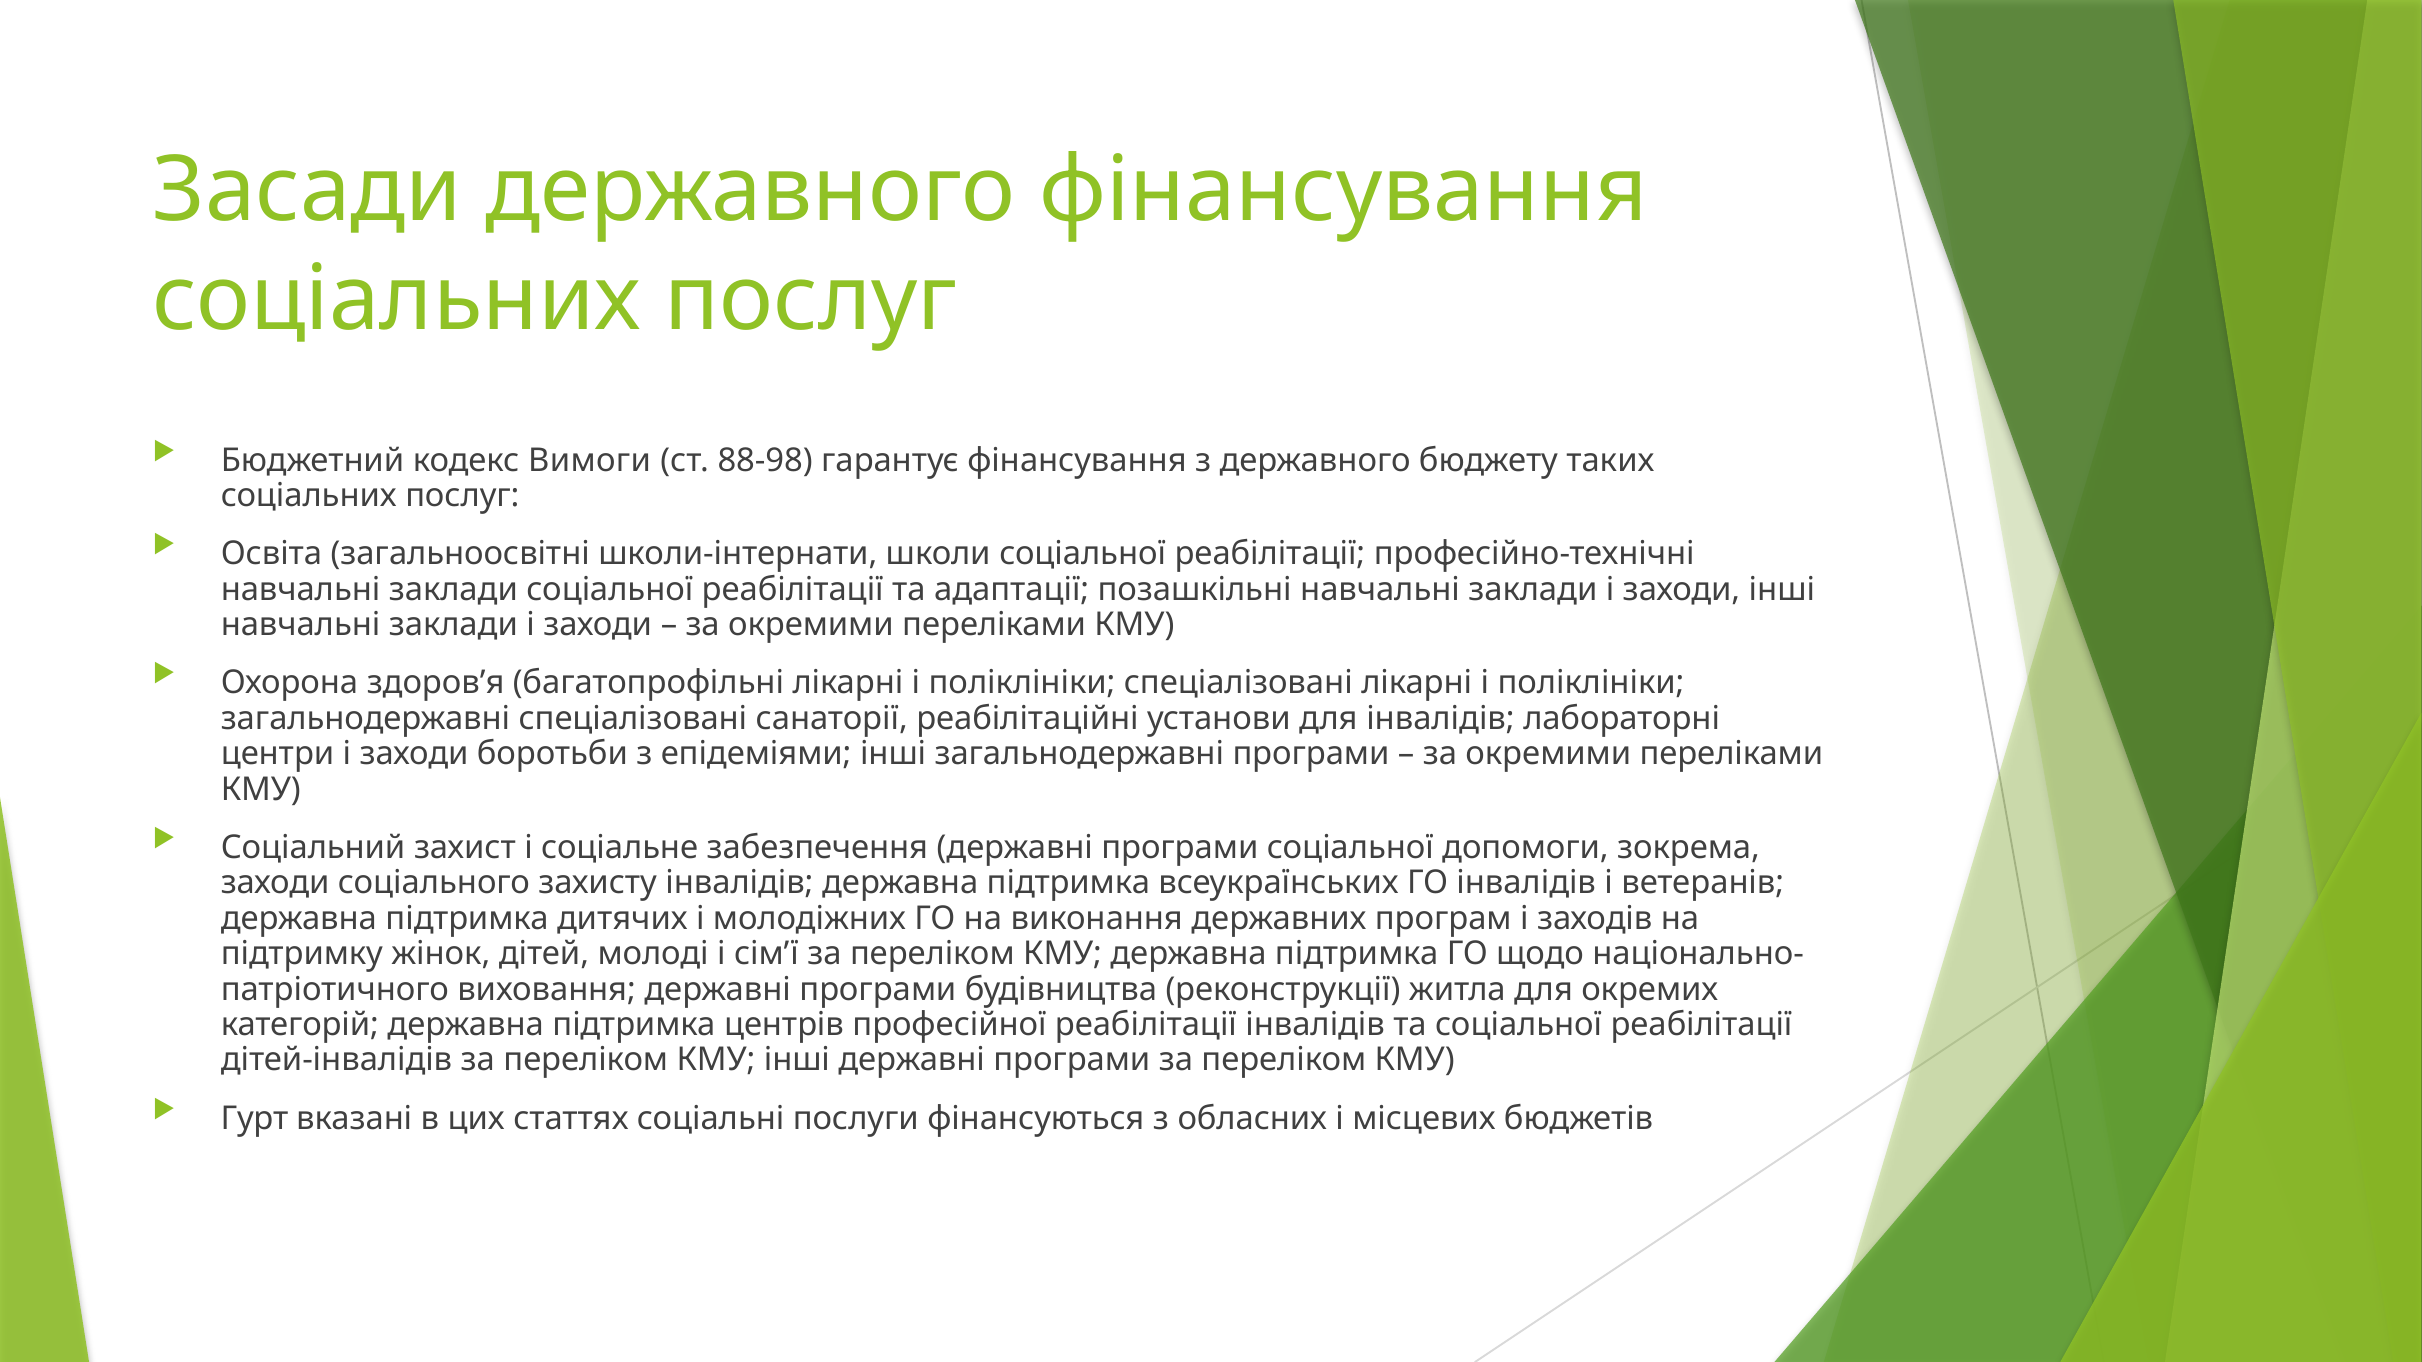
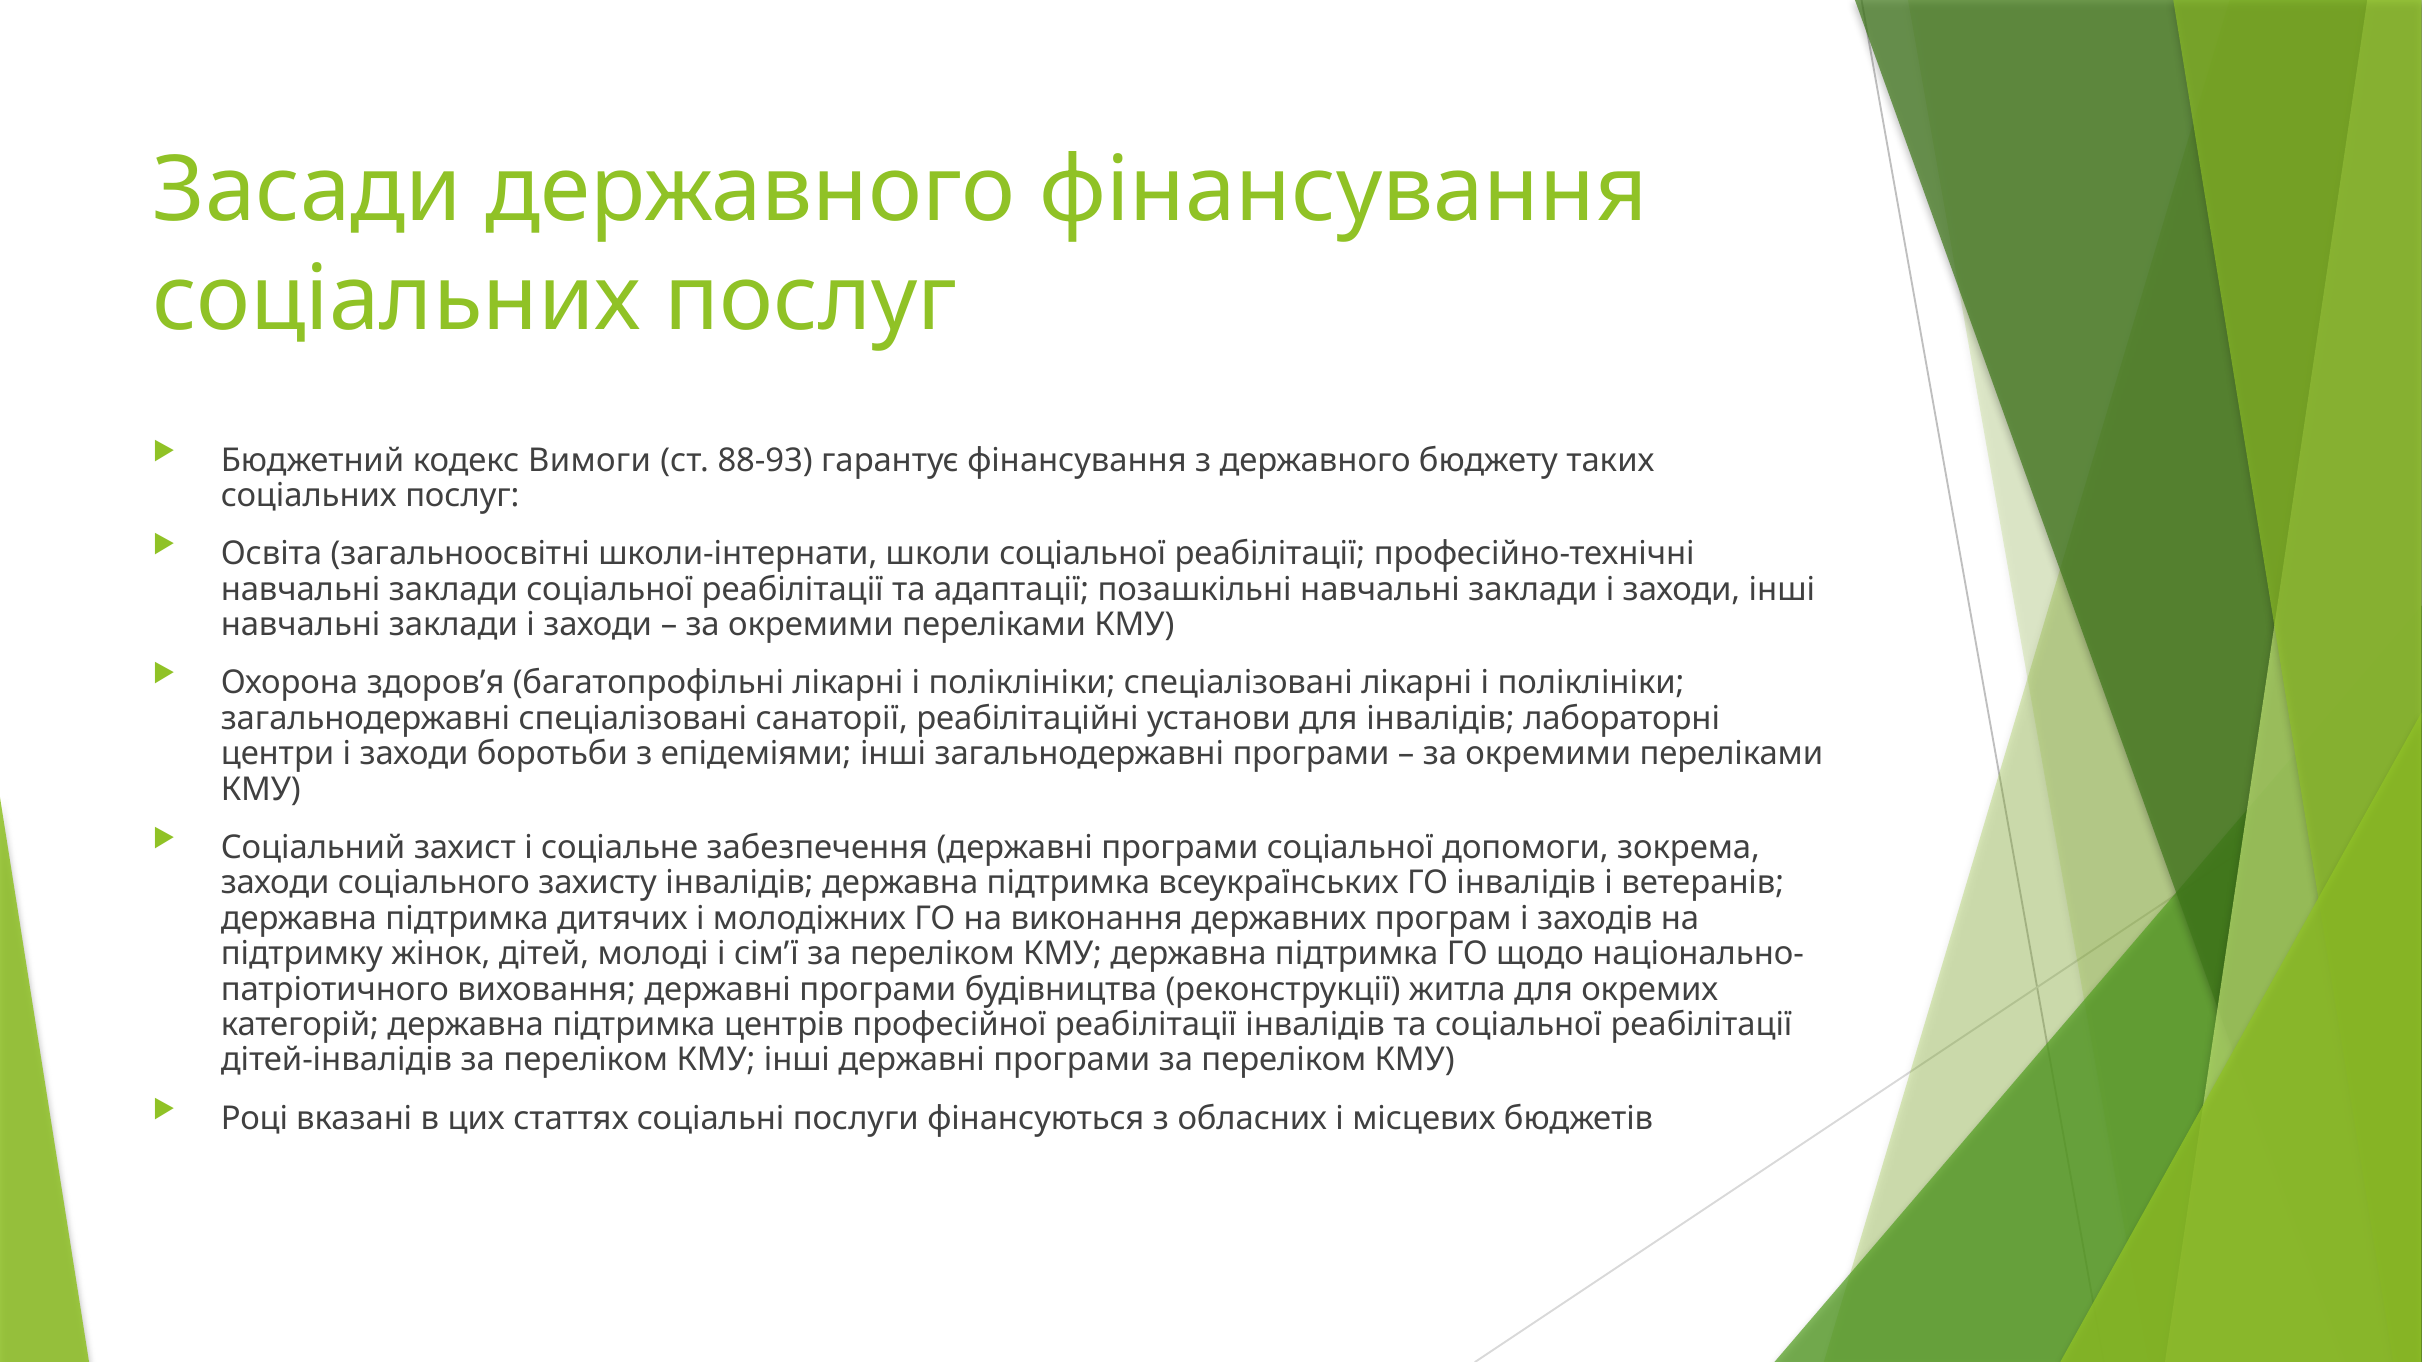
88-98: 88-98 -> 88-93
Гурт: Гурт -> Році
